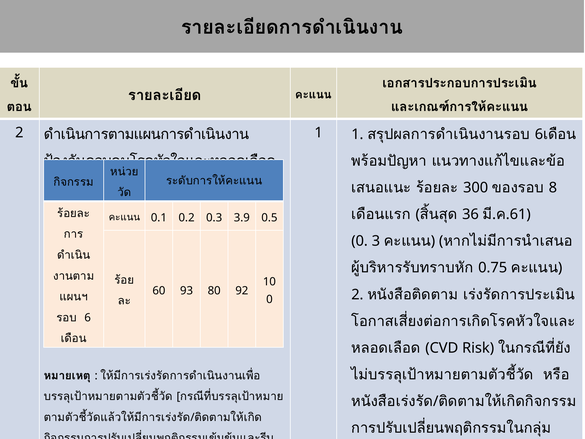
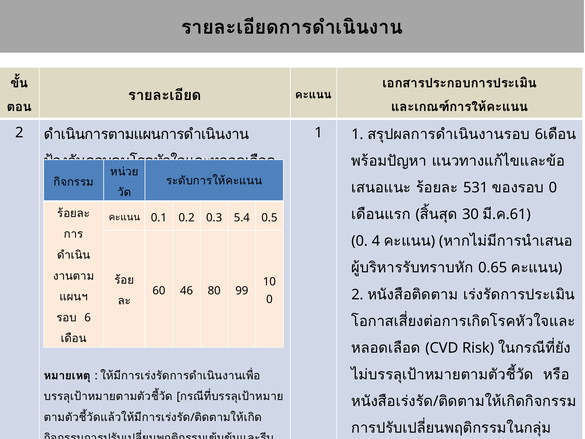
300: 300 -> 531
8 at (553, 188): 8 -> 0
36: 36 -> 30
3.9: 3.9 -> 5.4
3: 3 -> 4
0.75: 0.75 -> 0.65
93: 93 -> 46
92: 92 -> 99
